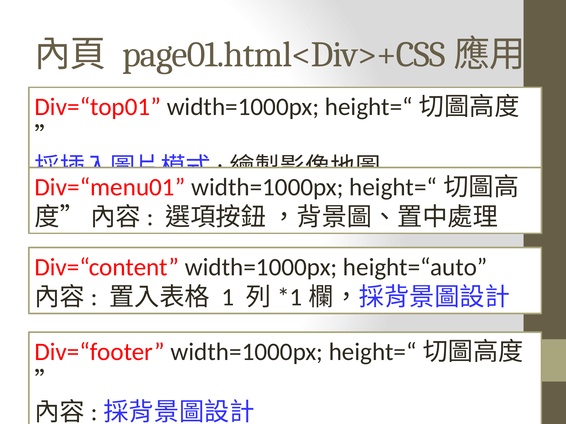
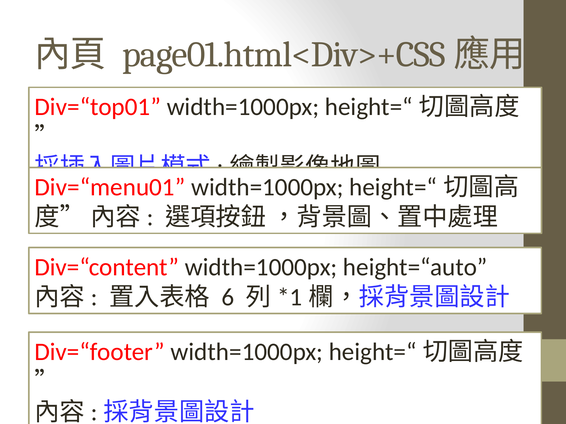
1: 1 -> 6
